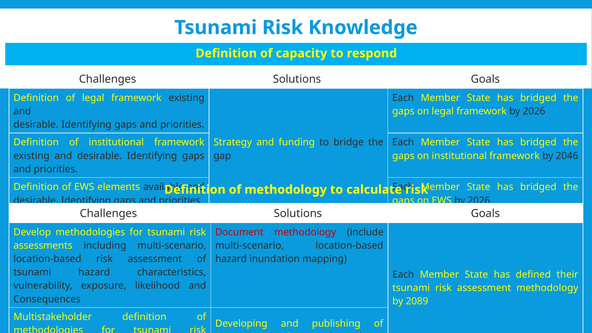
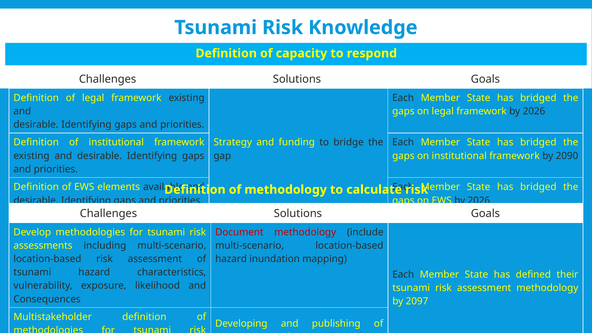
2046: 2046 -> 2090
2089: 2089 -> 2097
